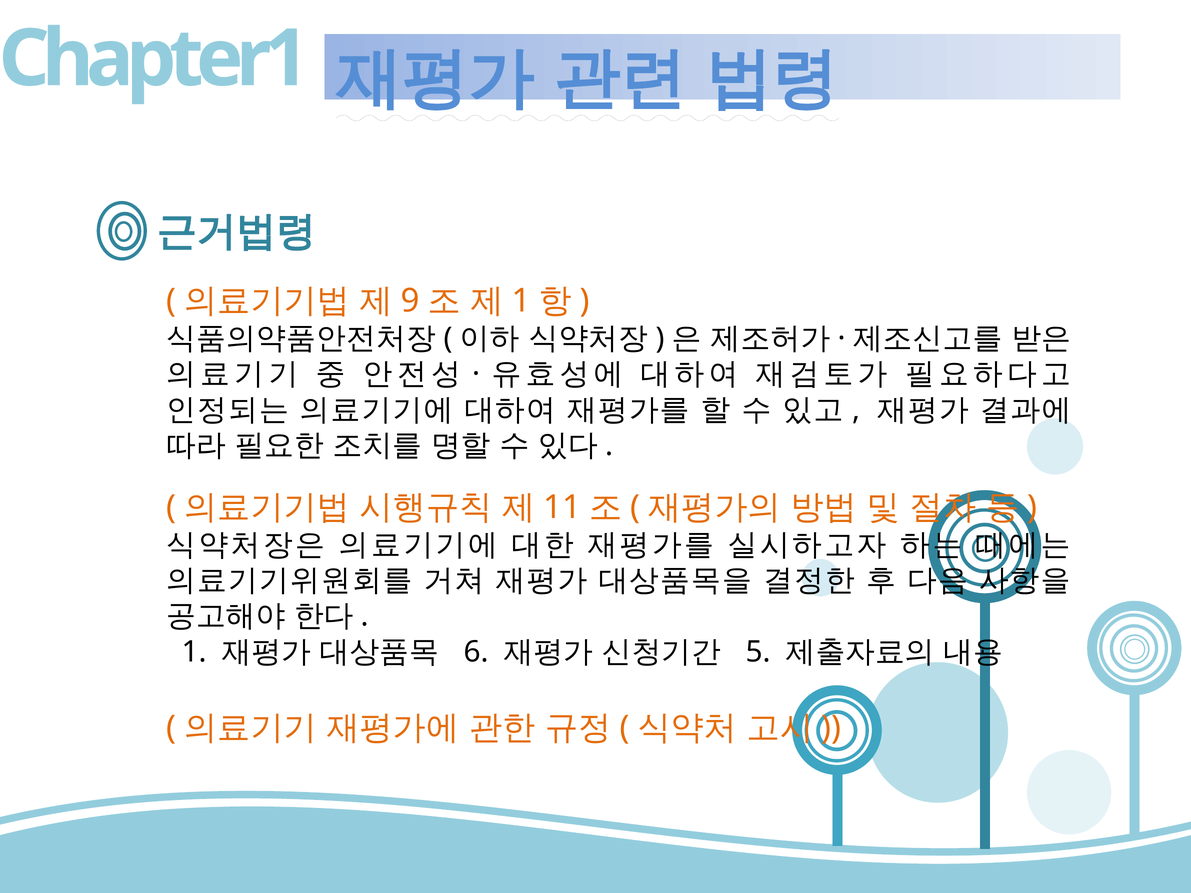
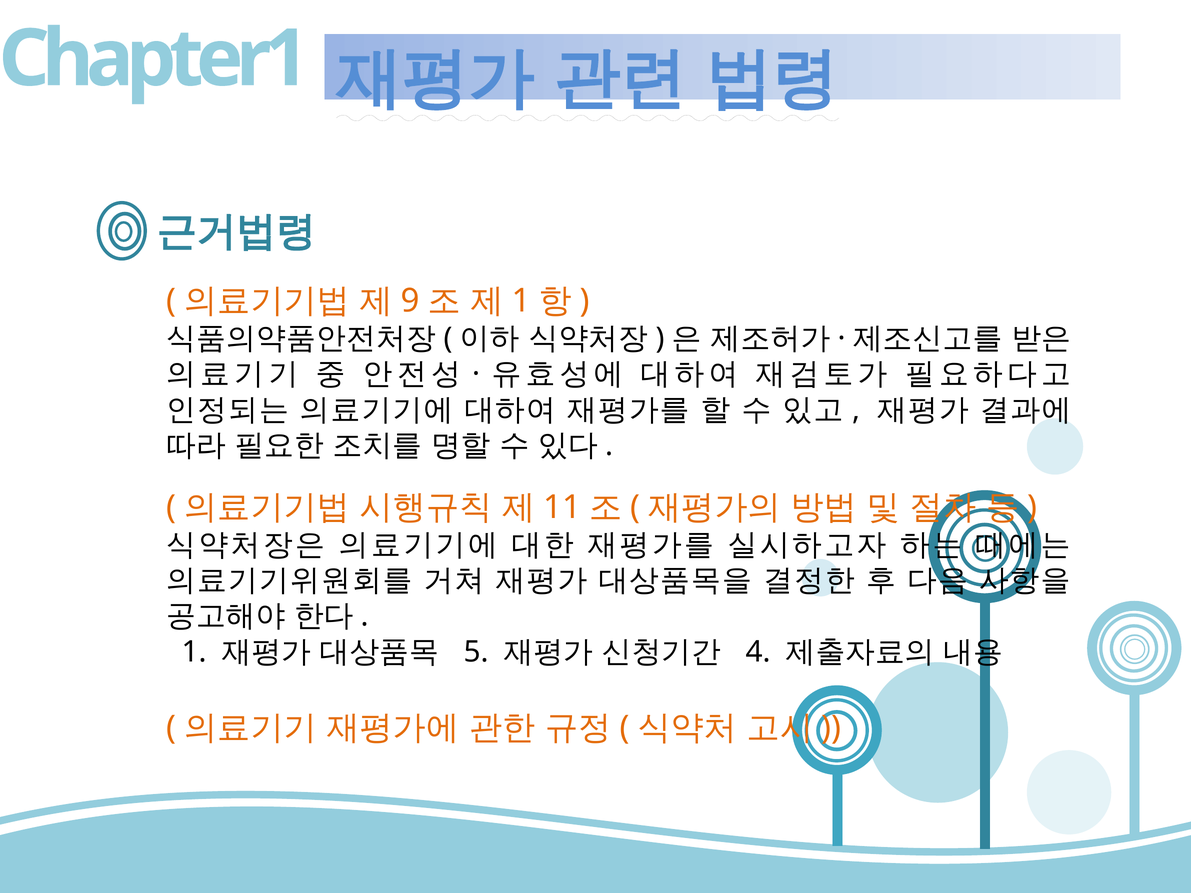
6: 6 -> 5
5: 5 -> 4
